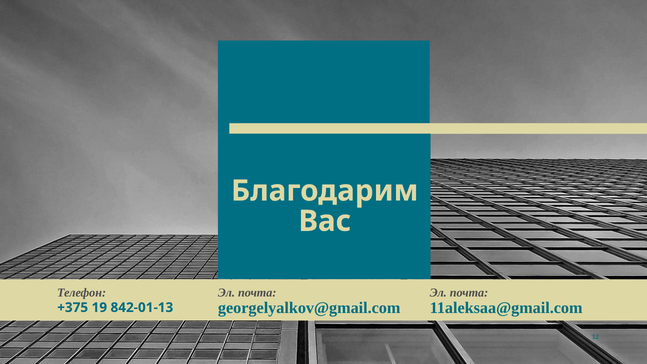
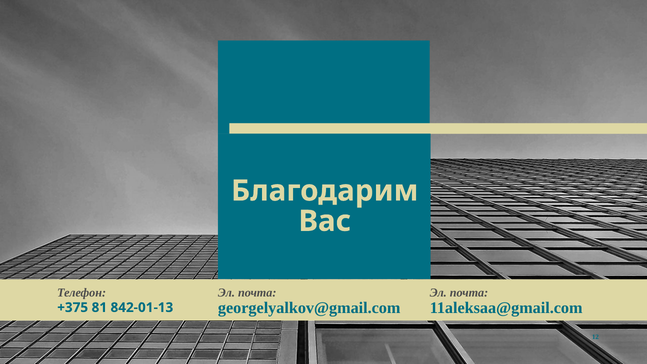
19: 19 -> 81
